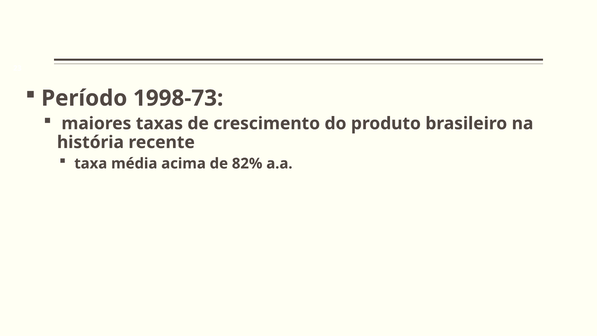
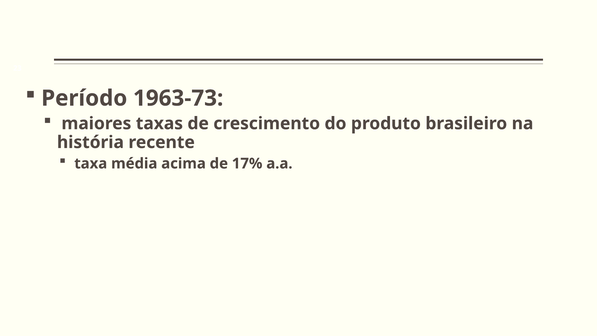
1998-73: 1998-73 -> 1963-73
82%: 82% -> 17%
